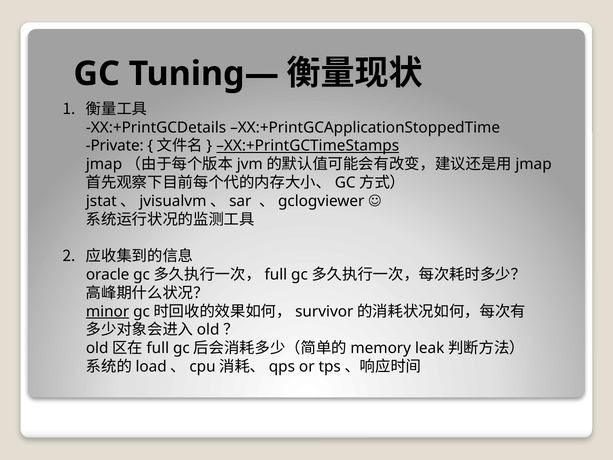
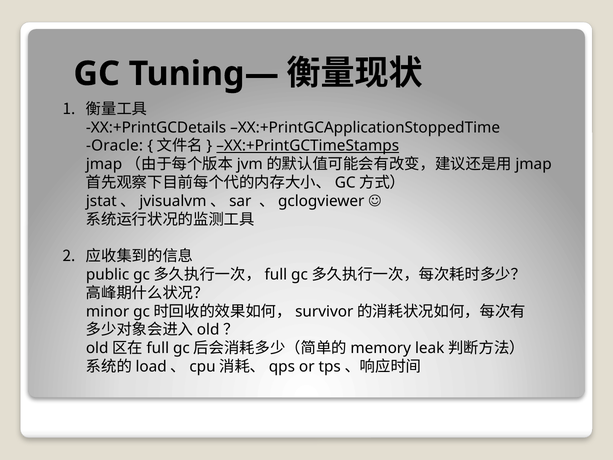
Private: Private -> Oracle
oracle: oracle -> public
minor underline: present -> none
